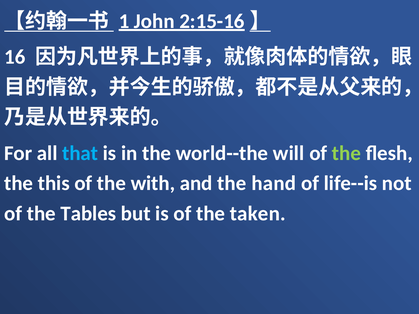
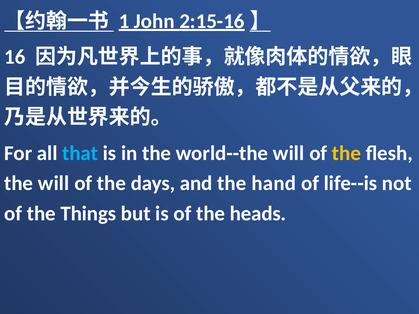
the at (346, 153) colour: light green -> yellow
the this: this -> will
with: with -> days
Tables: Tables -> Things
taken: taken -> heads
